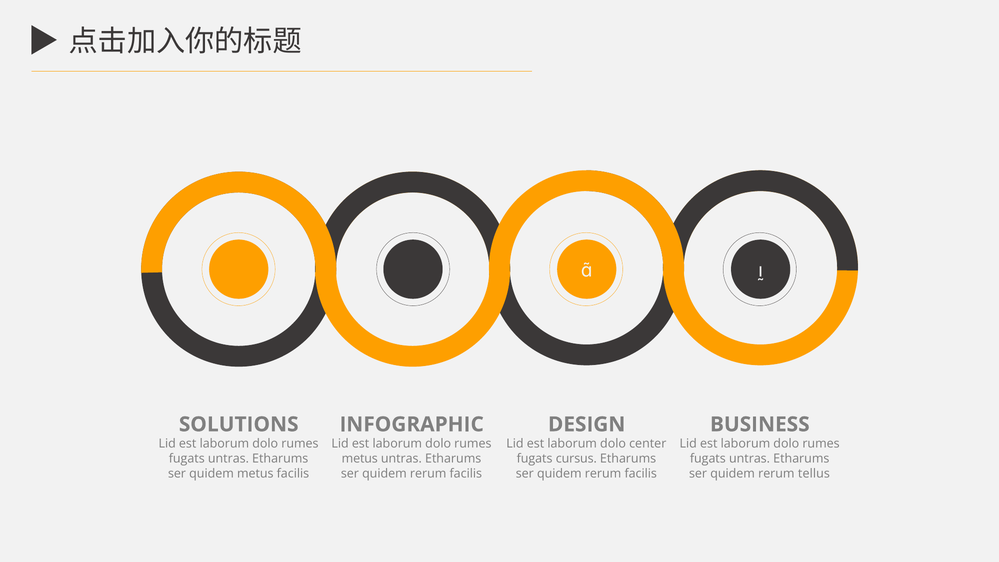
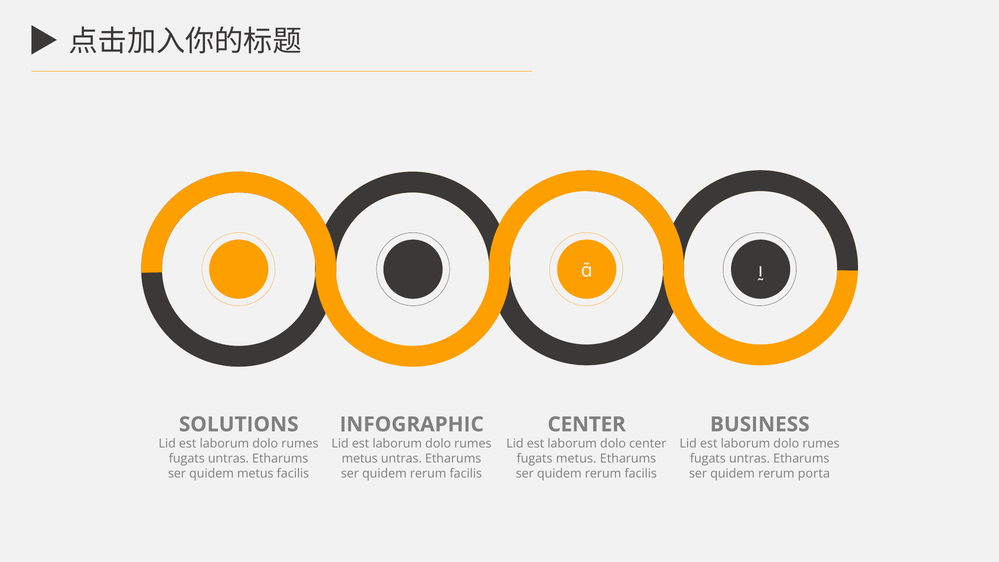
DESIGN at (587, 425): DESIGN -> CENTER
fugats cursus: cursus -> metus
tellus: tellus -> porta
